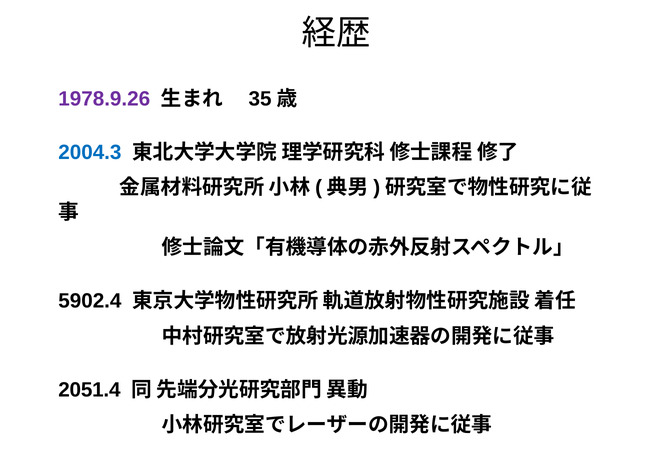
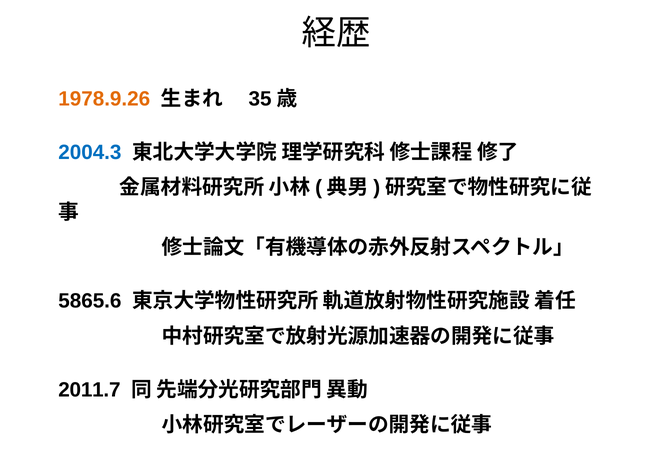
1978.9.26 colour: purple -> orange
5902.4: 5902.4 -> 5865.6
2051.4: 2051.4 -> 2011.7
